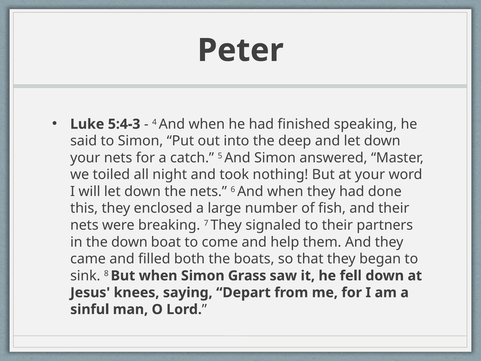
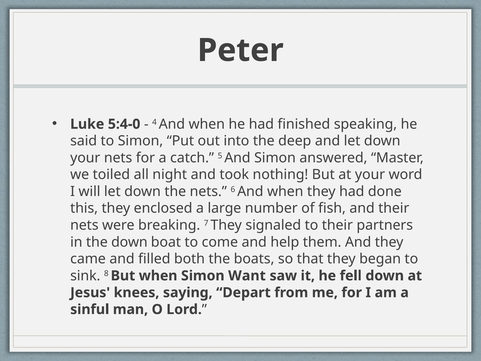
5:4-3: 5:4-3 -> 5:4-0
Grass: Grass -> Want
